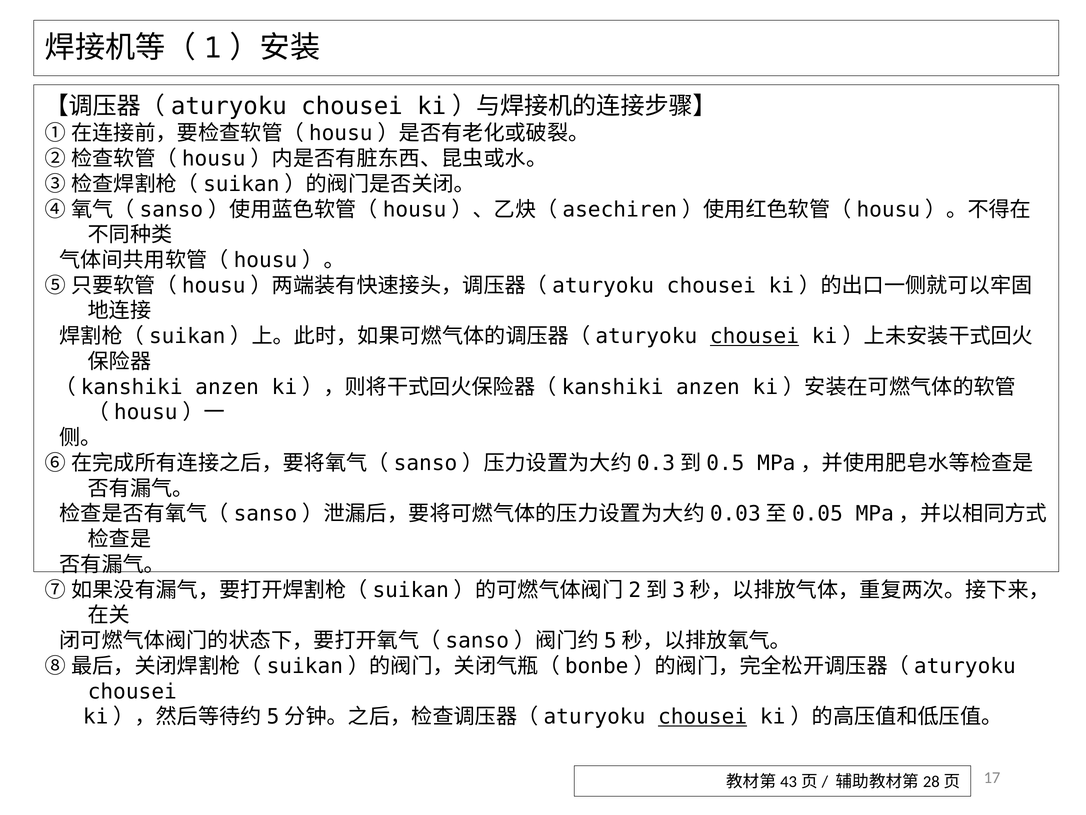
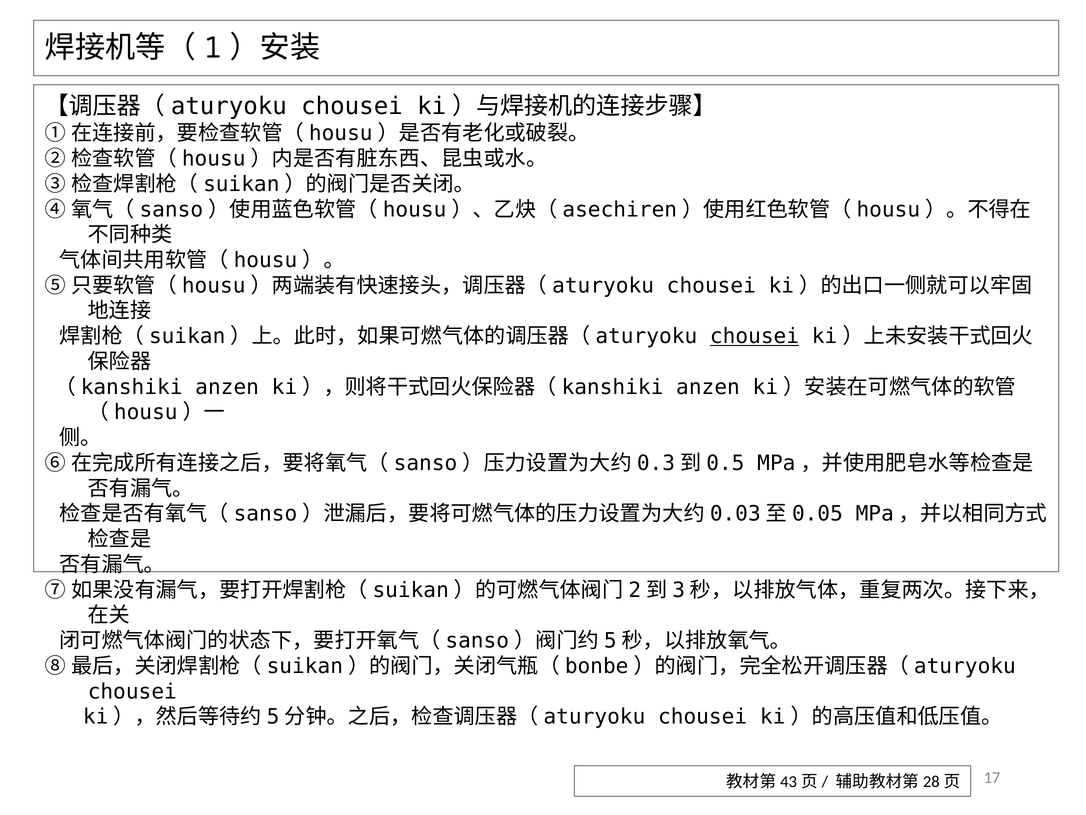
chousei at (703, 717) underline: present -> none
